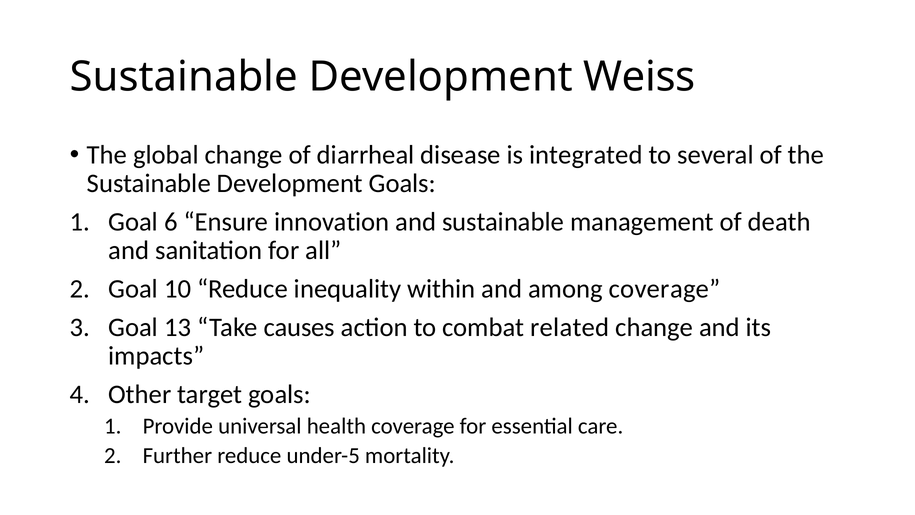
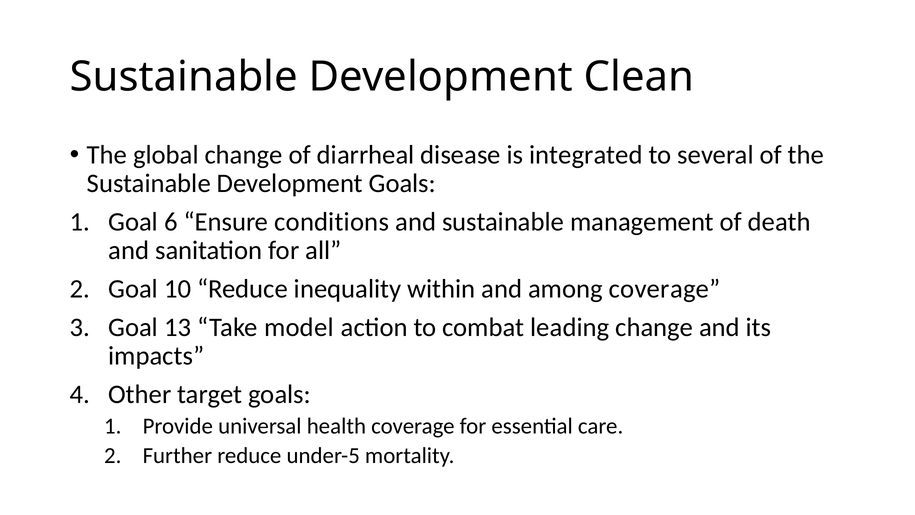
Weiss: Weiss -> Clean
innovation: innovation -> conditions
causes: causes -> model
related: related -> leading
